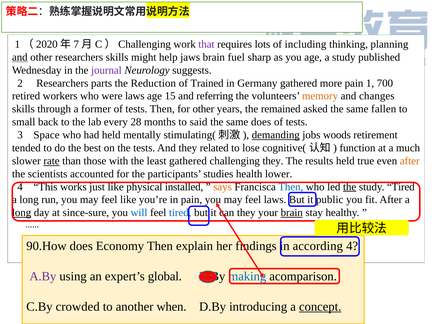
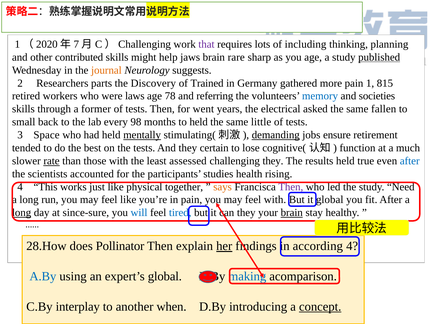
and at (20, 57) underline: present -> none
other researchers: researchers -> contributed
fuel: fuel -> rare
published underline: none -> present
journal colour: purple -> orange
Reduction: Reduction -> Discovery
700: 700 -> 815
15: 15 -> 78
memory colour: orange -> blue
changes: changes -> societies
for other: other -> went
remained: remained -> electrical
28: 28 -> 98
to said: said -> held
same does: does -> little
mentally underline: none -> present
woods: woods -> ensure
related: related -> certain
least gathered: gathered -> assessed
after at (410, 161) colour: orange -> blue
lower: lower -> rising
installed: installed -> together
Then at (291, 187) colour: blue -> purple
the at (350, 187) underline: present -> none
study Tired: Tired -> Need
feel laws: laws -> with
it public: public -> global
90.How: 90.How -> 28.How
Economy: Economy -> Pollinator
her underline: none -> present
A.By colour: purple -> blue
crowded: crowded -> interplay
